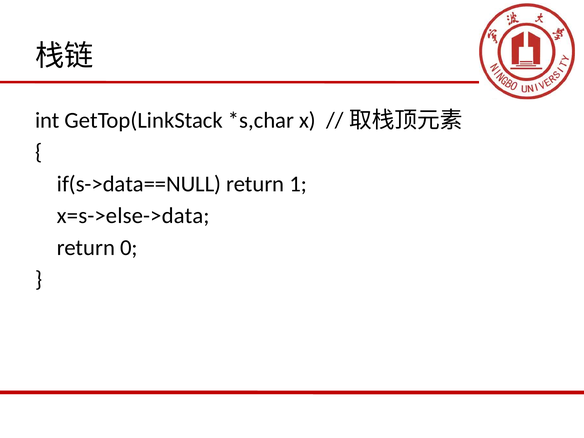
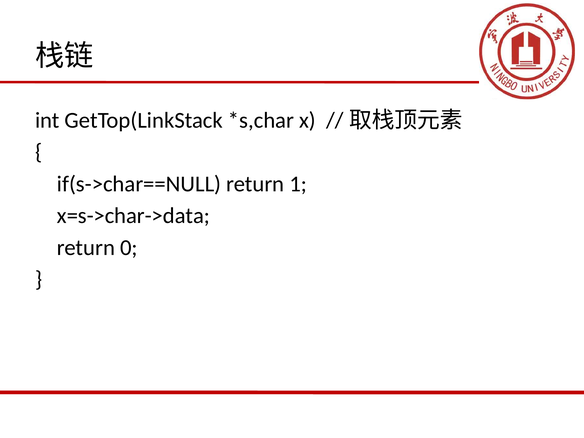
if(s->data==NULL: if(s->data==NULL -> if(s->char==NULL
x=s->else->data: x=s->else->data -> x=s->char->data
